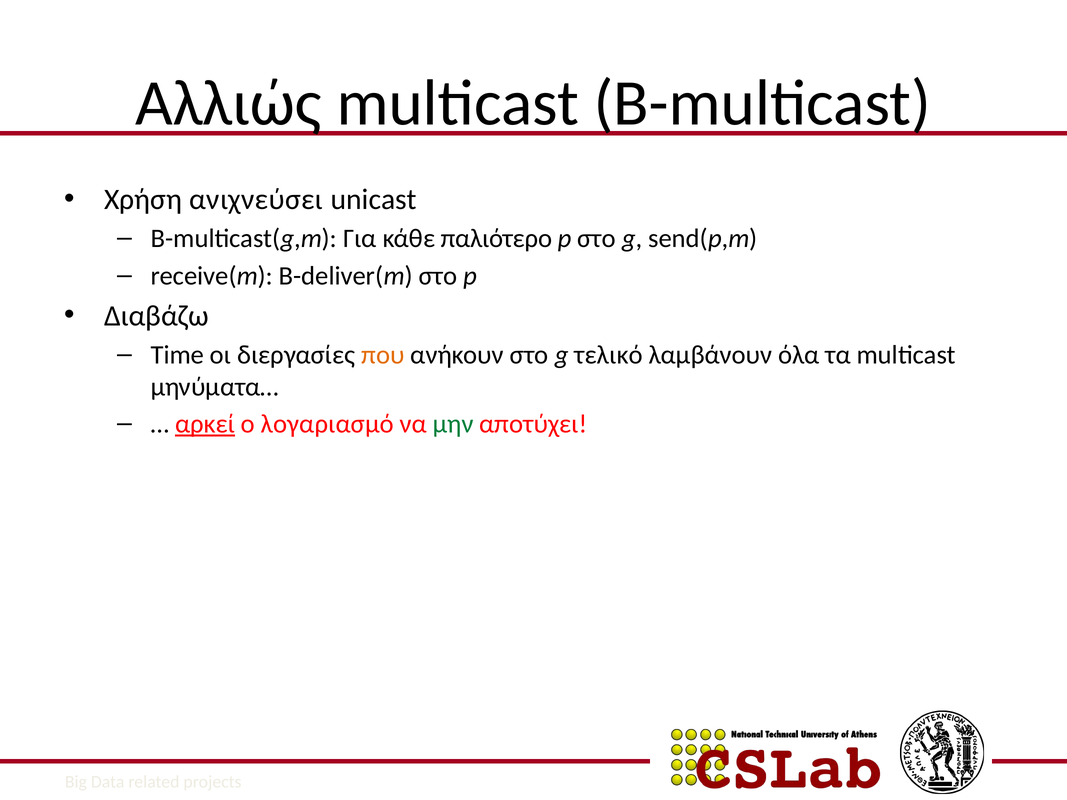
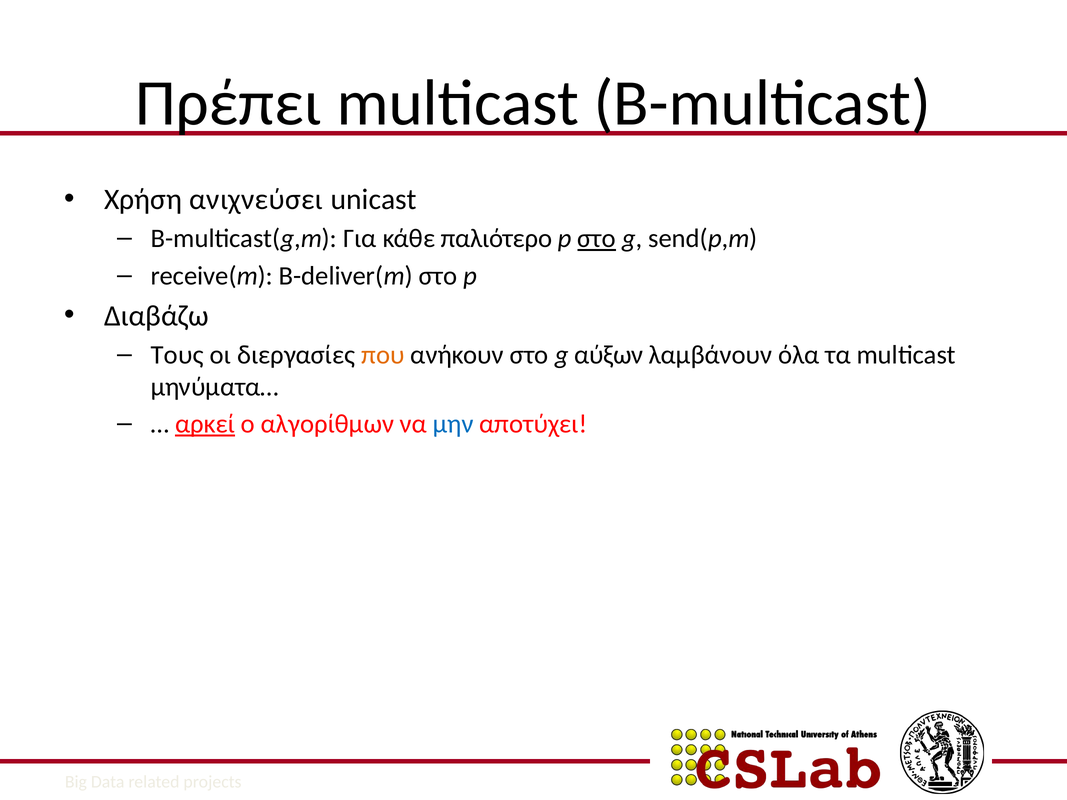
Αλλιώς: Αλλιώς -> Πρέπει
στο at (597, 239) underline: none -> present
Time: Time -> Τους
τελικό: τελικό -> αύξων
λογαριασμό: λογαριασμό -> αλγορίθμων
μην colour: green -> blue
